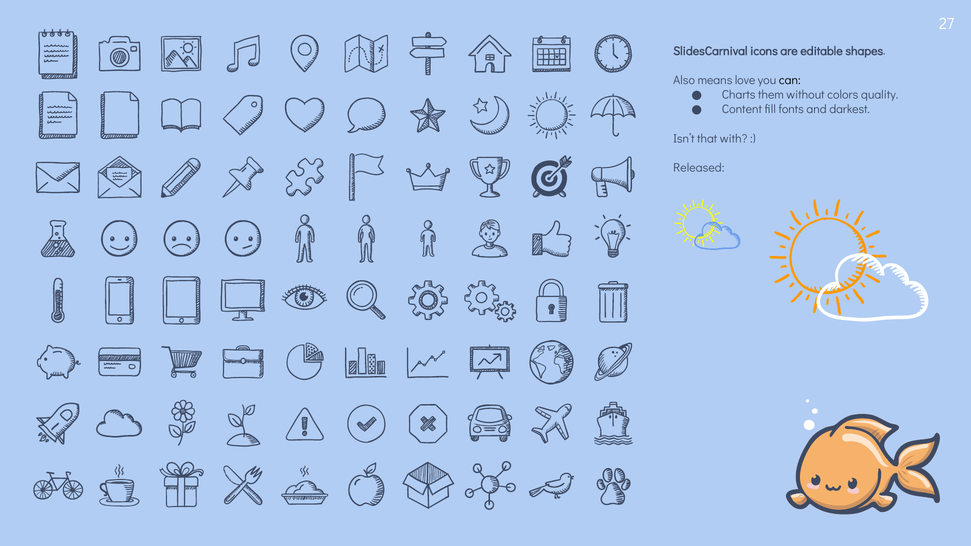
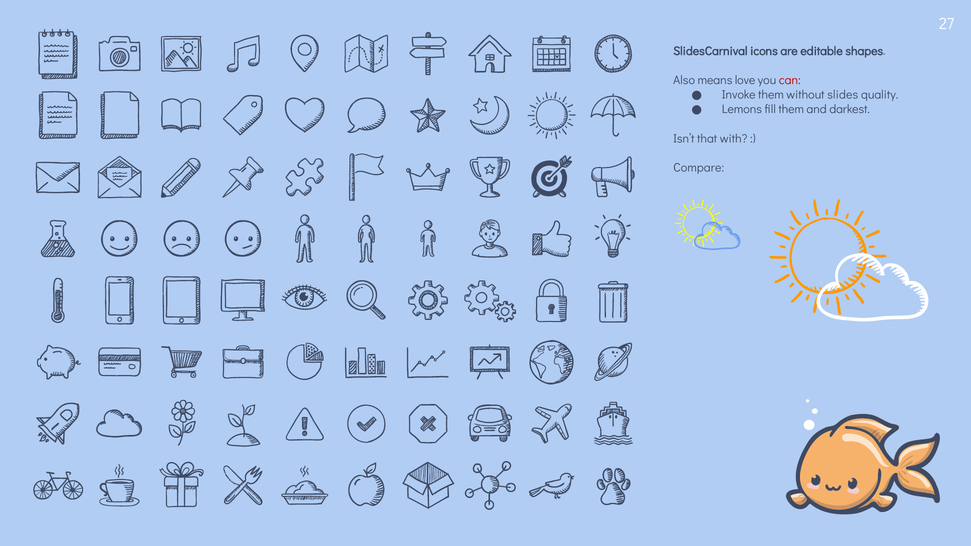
can colour: black -> red
Charts: Charts -> Invoke
colors: colors -> slides
Content: Content -> Lemons
fill fonts: fonts -> them
Released: Released -> Compare
